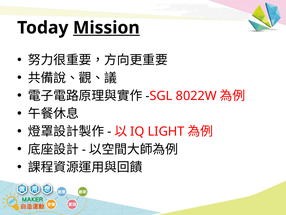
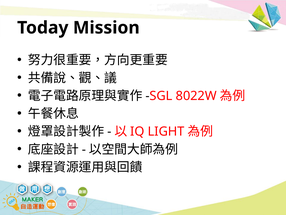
Mission underline: present -> none
